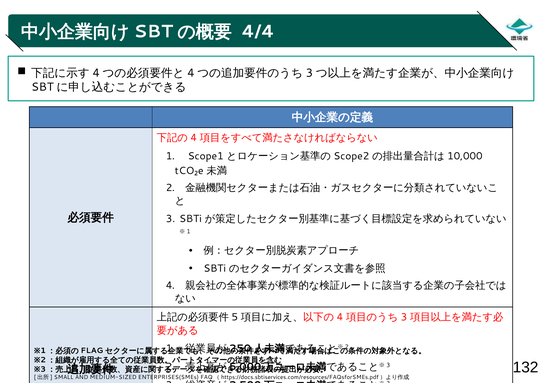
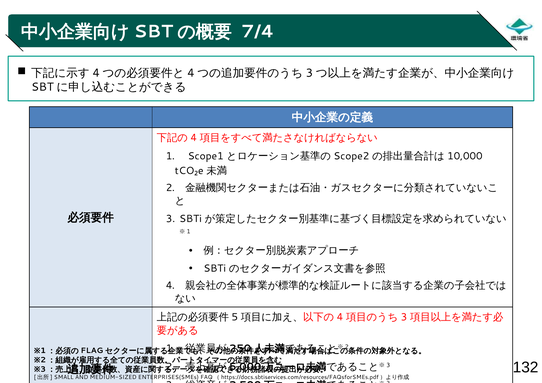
4/4: 4/4 -> 7/4
